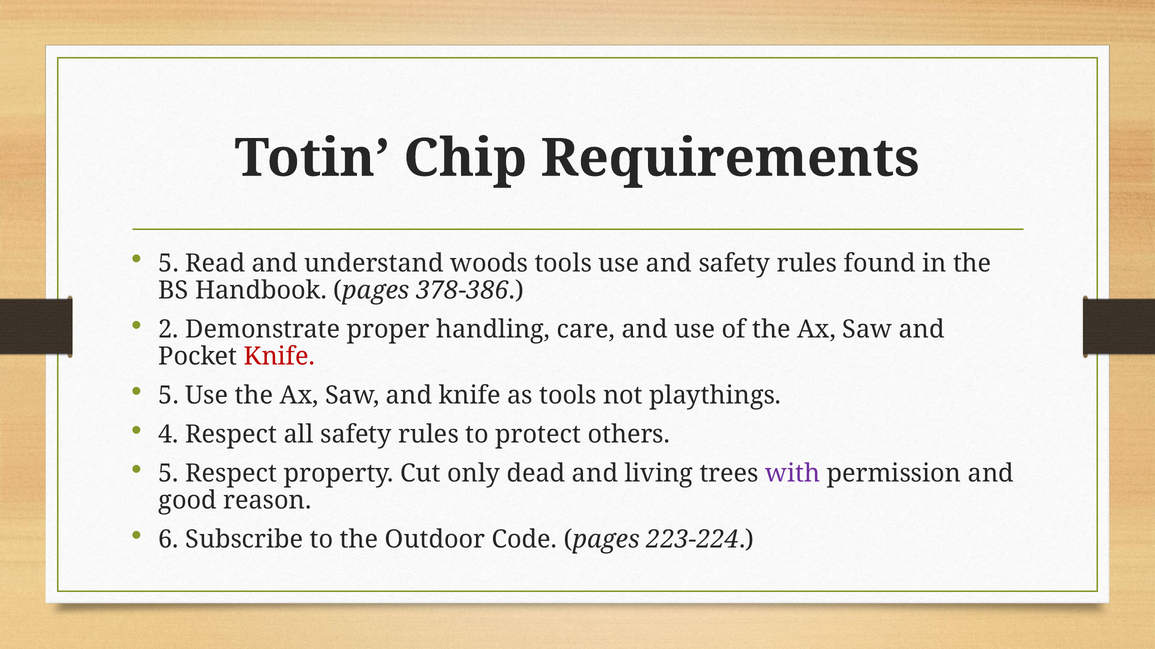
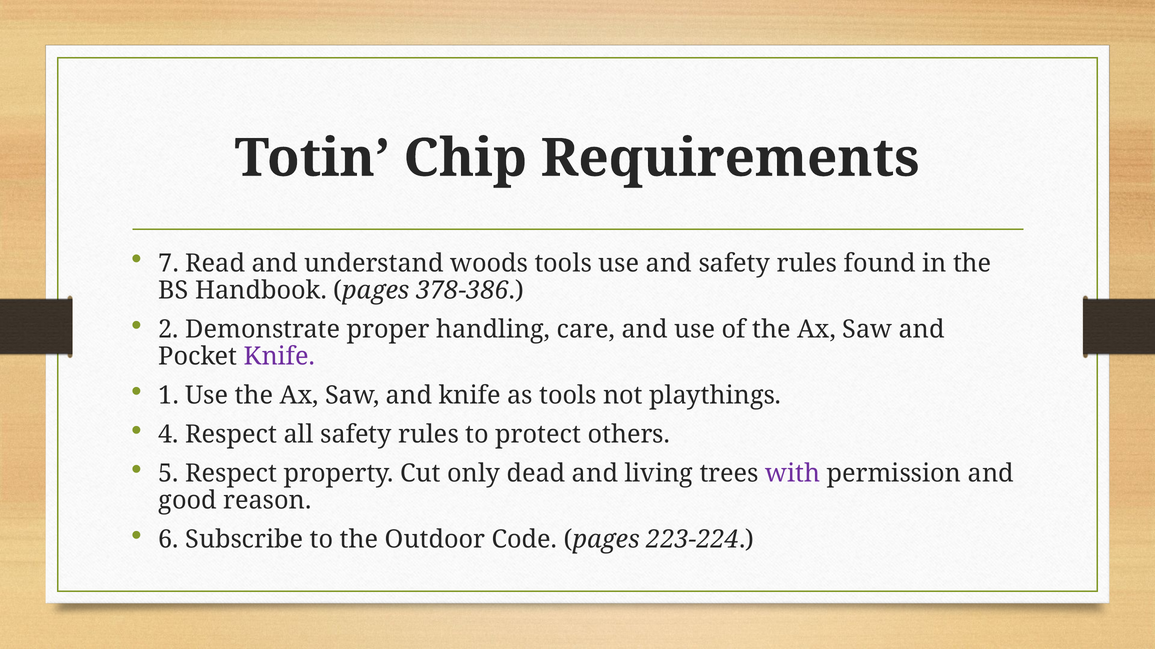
5 at (169, 264): 5 -> 7
Knife at (279, 357) colour: red -> purple
5 at (169, 396): 5 -> 1
